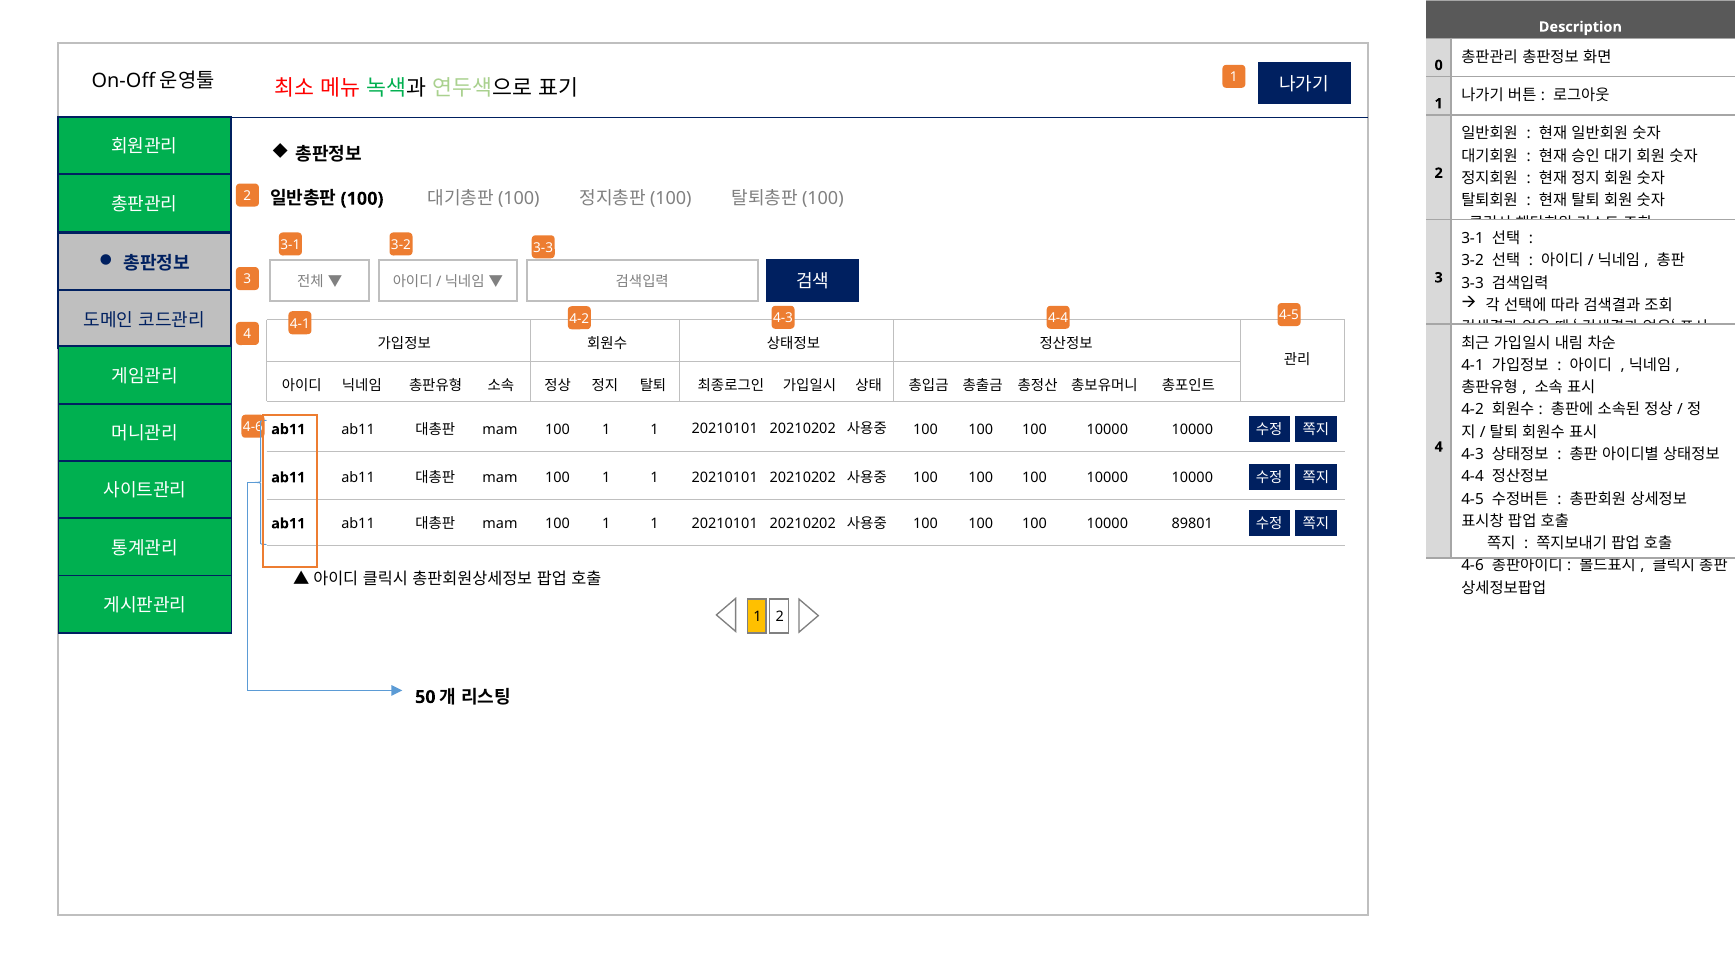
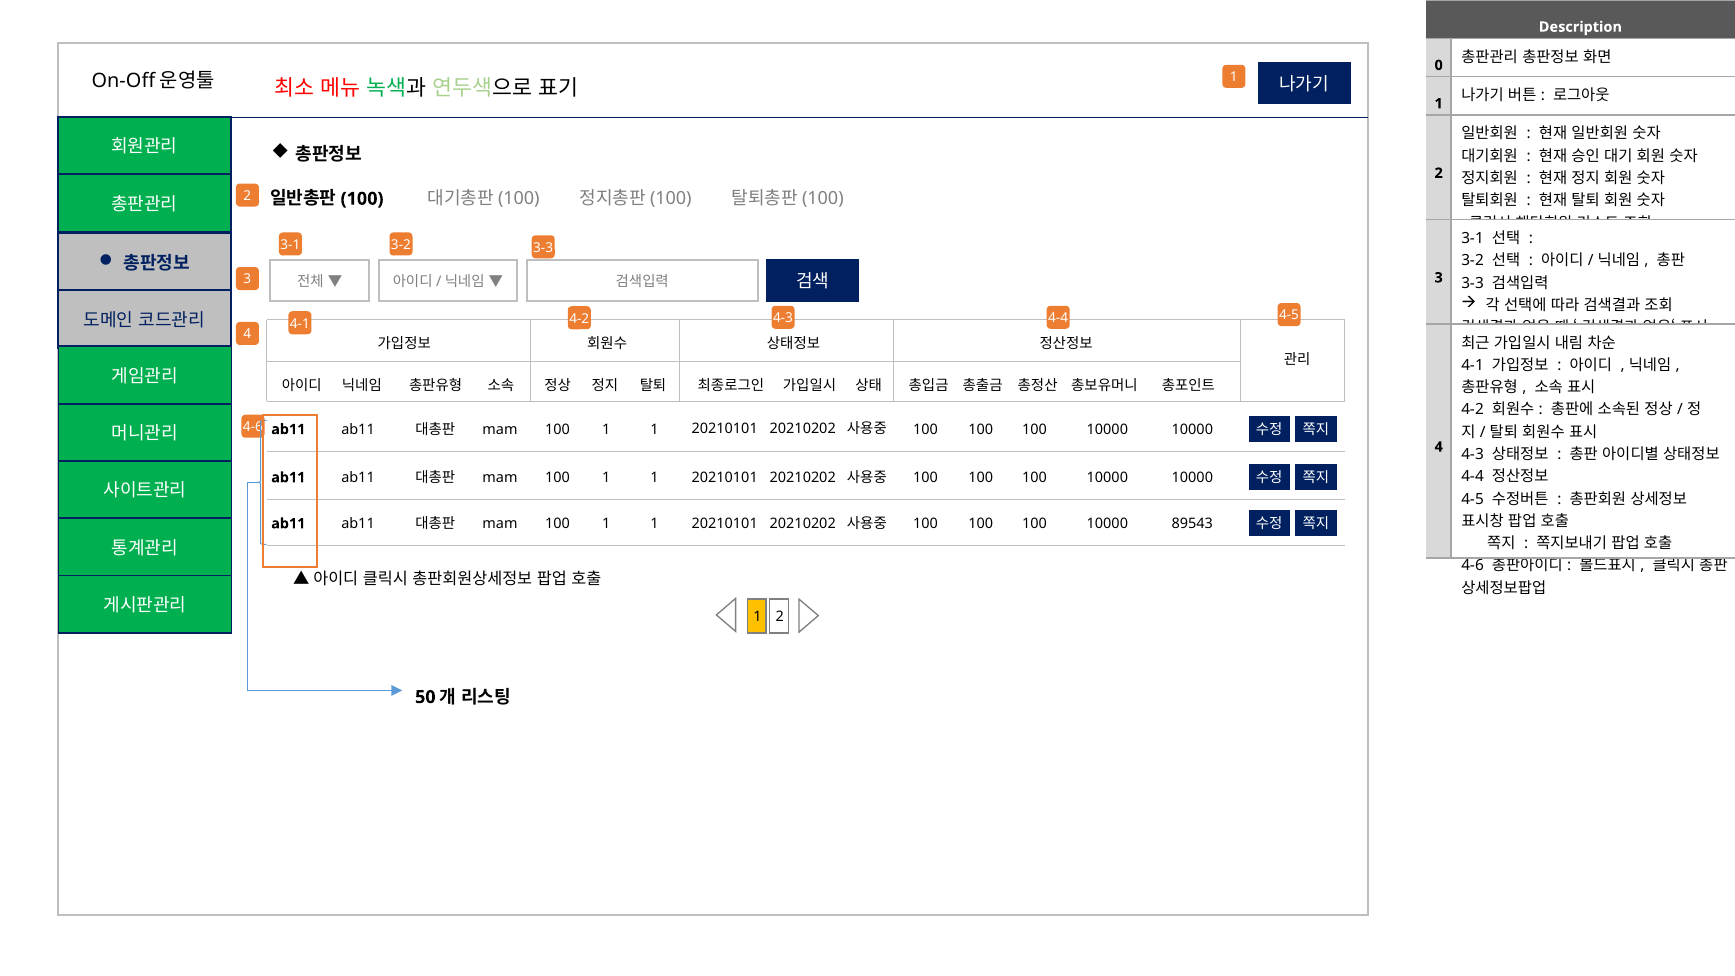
89801: 89801 -> 89543
